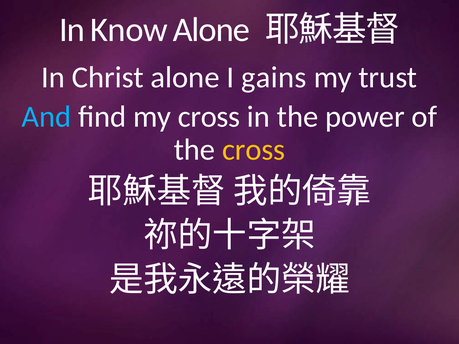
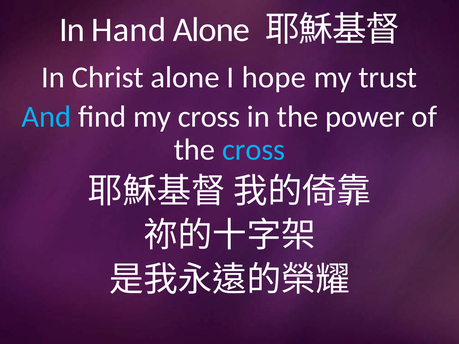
Know: Know -> Hand
gains: gains -> hope
cross at (254, 150) colour: yellow -> light blue
